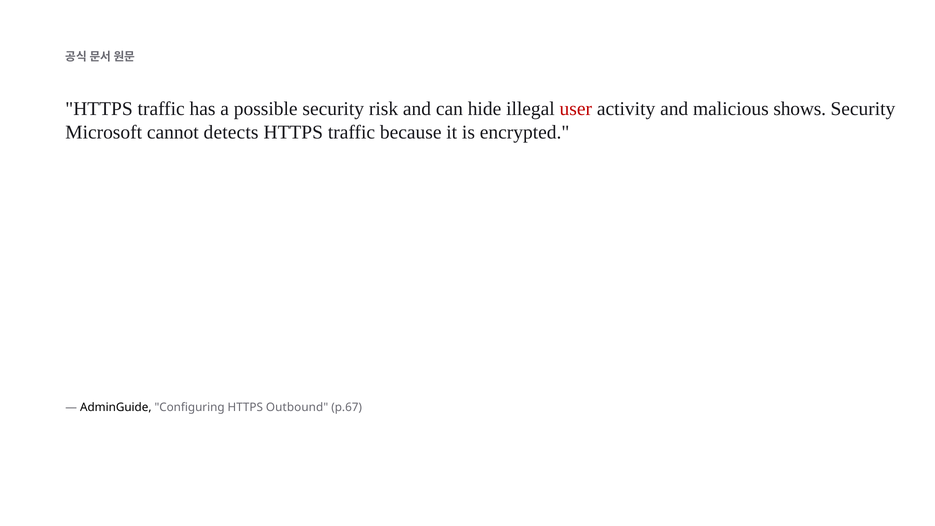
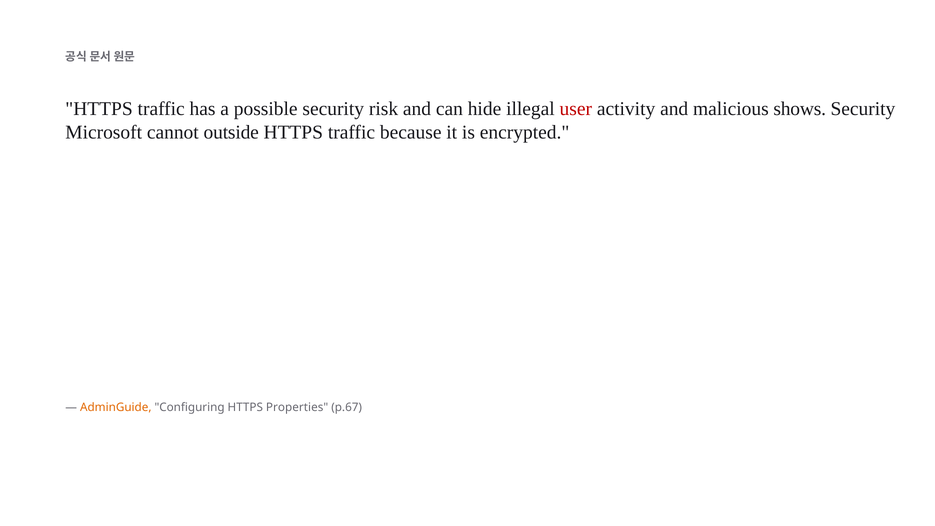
detects: detects -> outside
AdminGuide colour: black -> orange
Outbound: Outbound -> Properties
